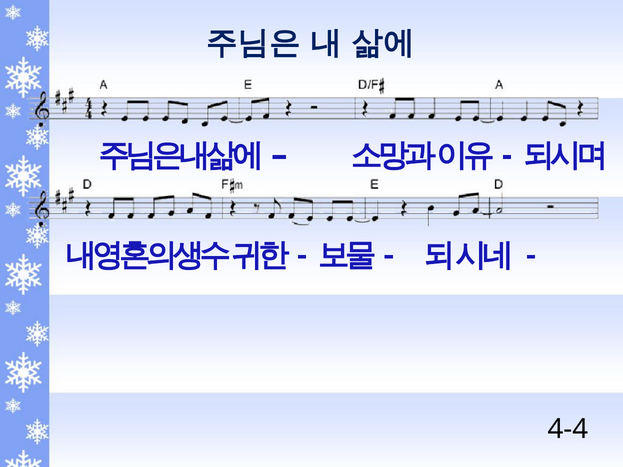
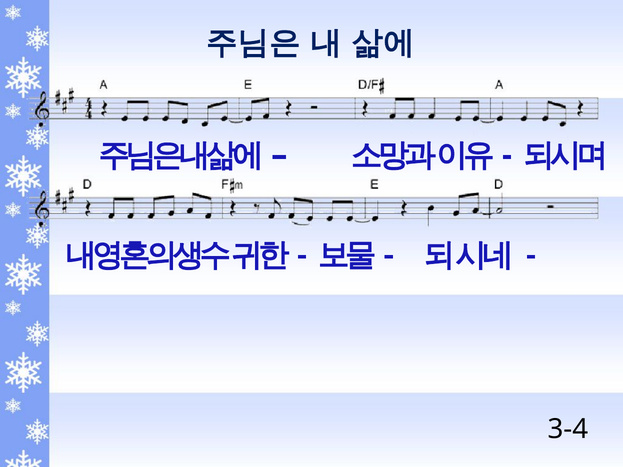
4-4: 4-4 -> 3-4
